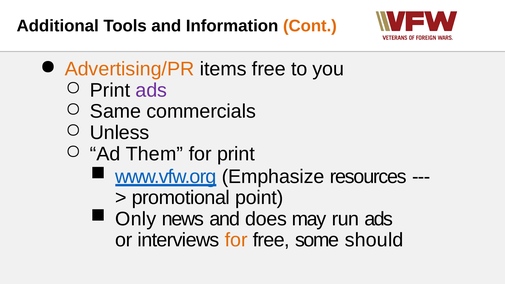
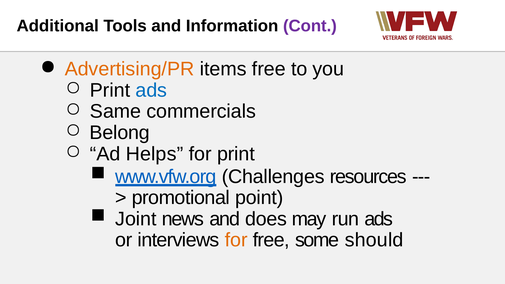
Cont colour: orange -> purple
ads at (151, 90) colour: purple -> blue
Unless: Unless -> Belong
Them: Them -> Helps
Emphasize: Emphasize -> Challenges
Only: Only -> Joint
